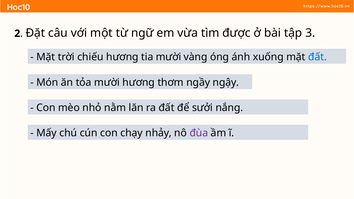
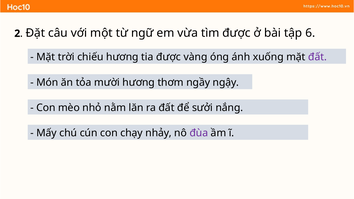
3: 3 -> 6
tia mười: mười -> được
đất at (317, 57) colour: blue -> purple
